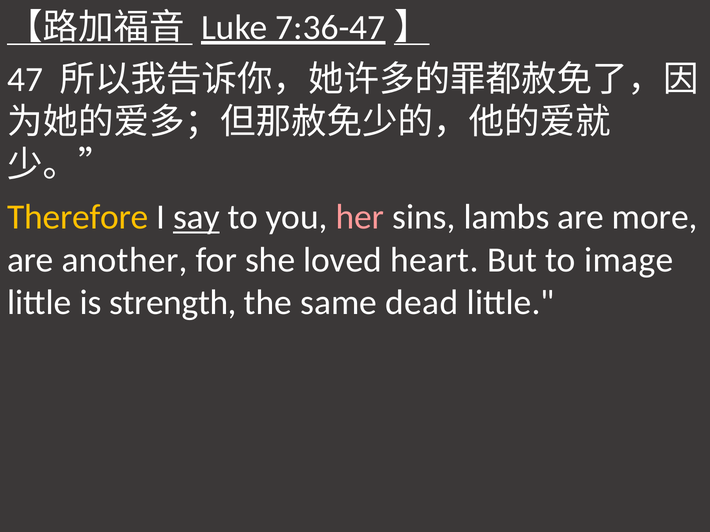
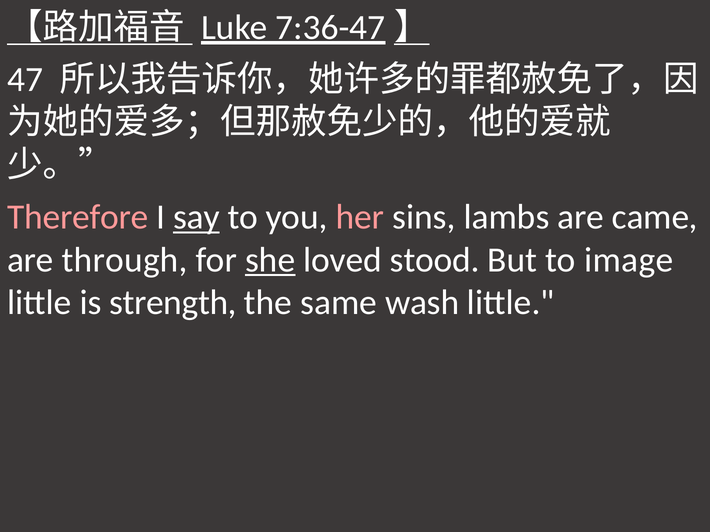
Therefore colour: yellow -> pink
more: more -> came
another: another -> through
she underline: none -> present
heart: heart -> stood
dead: dead -> wash
